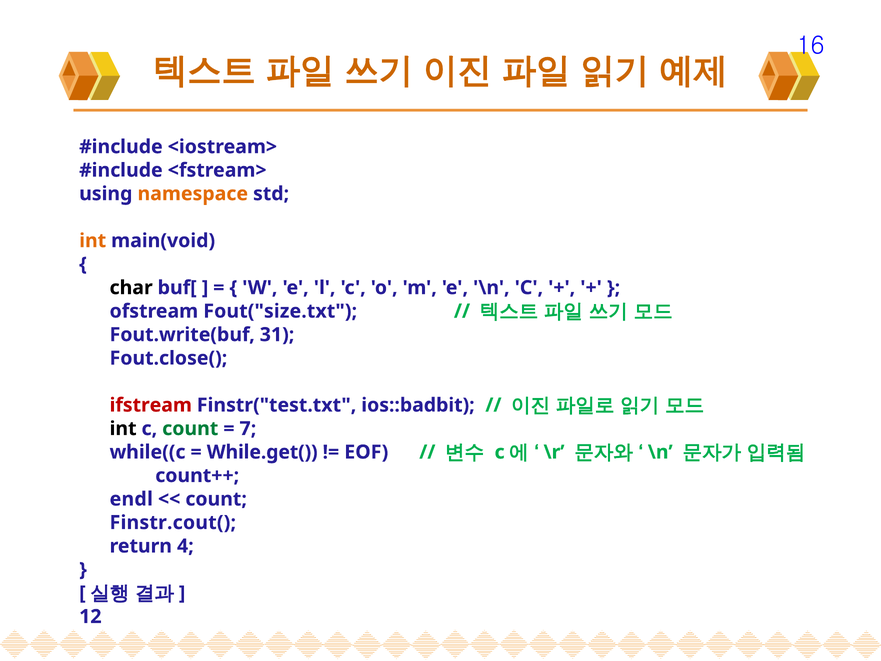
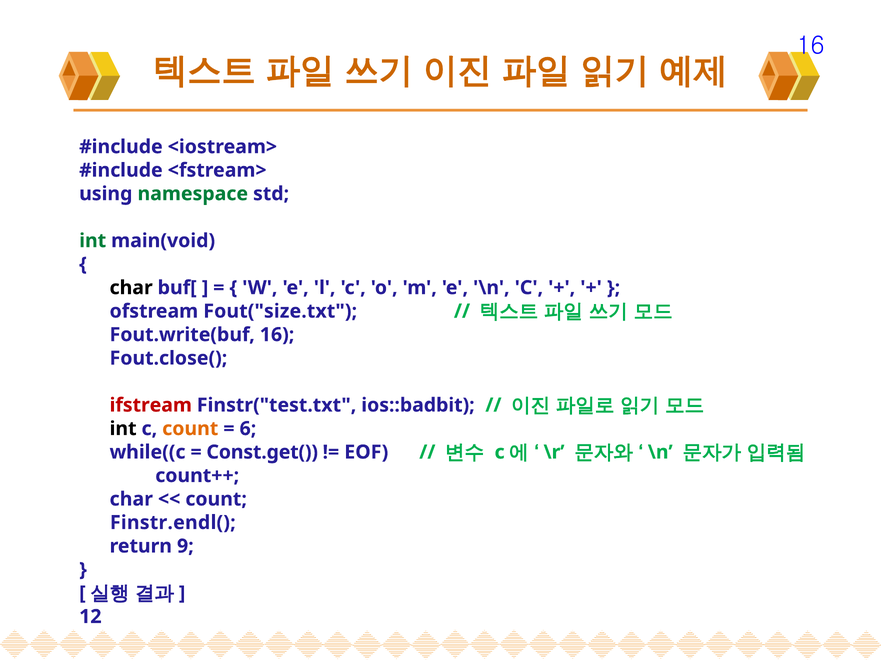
namespace colour: orange -> green
int at (93, 241) colour: orange -> green
Fout.write(buf 31: 31 -> 16
count at (190, 428) colour: green -> orange
7: 7 -> 6
While.get(: While.get( -> Const.get(
endl at (131, 499): endl -> char
Finstr.cout(: Finstr.cout( -> Finstr.endl(
4: 4 -> 9
